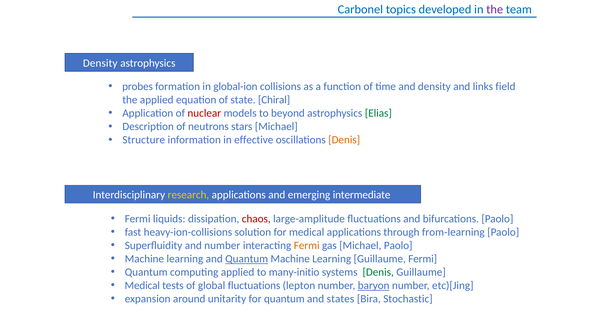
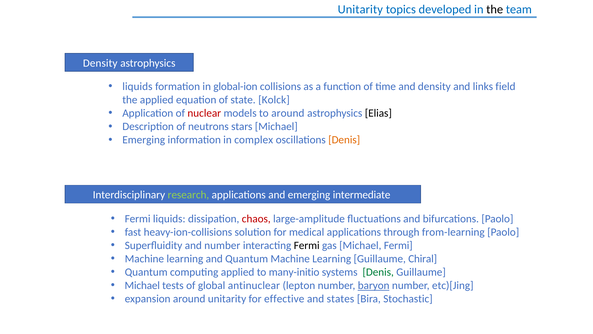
Carbonel at (360, 9): Carbonel -> Unitarity
the at (495, 9) colour: purple -> black
probes at (138, 86): probes -> liquids
Chiral: Chiral -> Kolck
to beyond: beyond -> around
Elias colour: green -> black
Structure at (144, 140): Structure -> Emerging
effective: effective -> complex
research colour: yellow -> light green
Fermi at (307, 245) colour: orange -> black
Michael Paolo: Paolo -> Fermi
Quantum at (247, 258) underline: present -> none
Guillaume Fermi: Fermi -> Chiral
Medical at (142, 285): Medical -> Michael
global fluctuations: fluctuations -> antinuclear
for quantum: quantum -> effective
